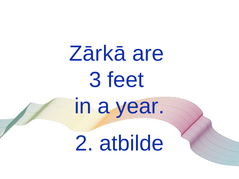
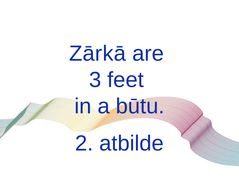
year: year -> būtu
